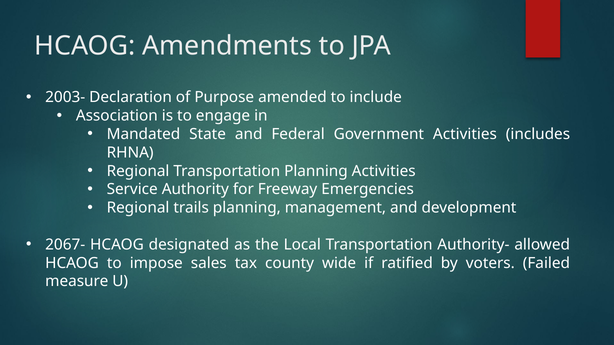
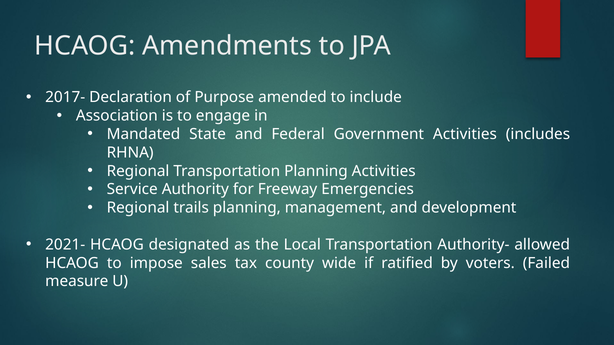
2003-: 2003- -> 2017-
2067-: 2067- -> 2021-
